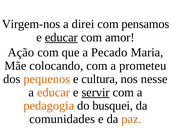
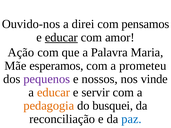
Virgem-nos: Virgem-nos -> Ouvido-nos
Pecado: Pecado -> Palavra
colocando: colocando -> esperamos
pequenos colour: orange -> purple
cultura: cultura -> nossos
nesse: nesse -> vinde
servir underline: present -> none
comunidades: comunidades -> reconciliação
paz colour: orange -> blue
